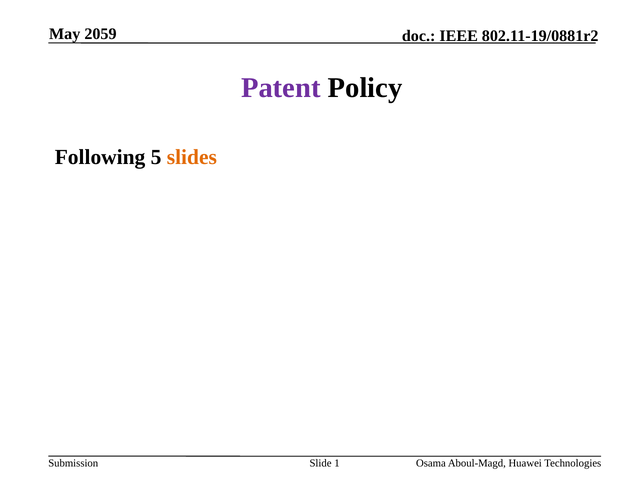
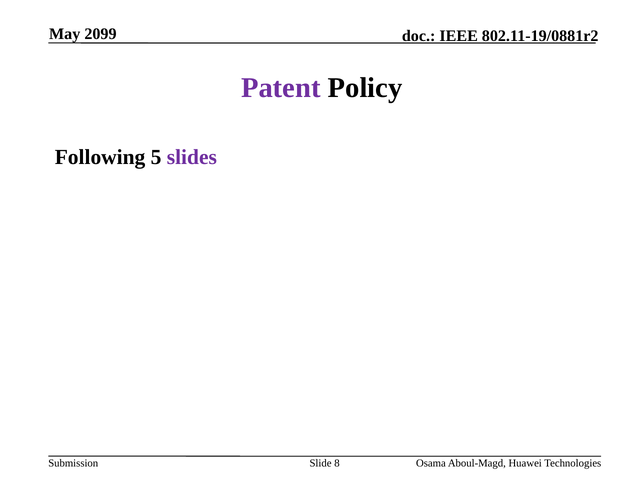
2059: 2059 -> 2099
slides colour: orange -> purple
1: 1 -> 8
